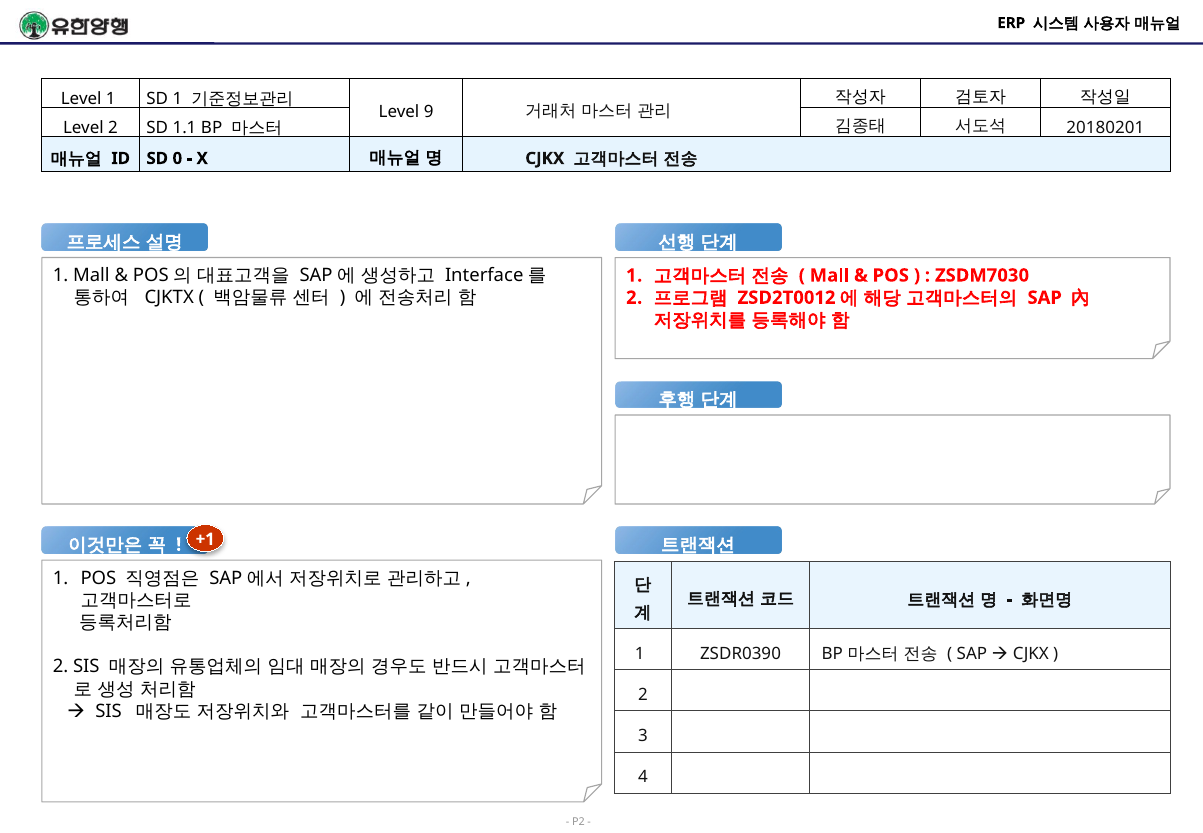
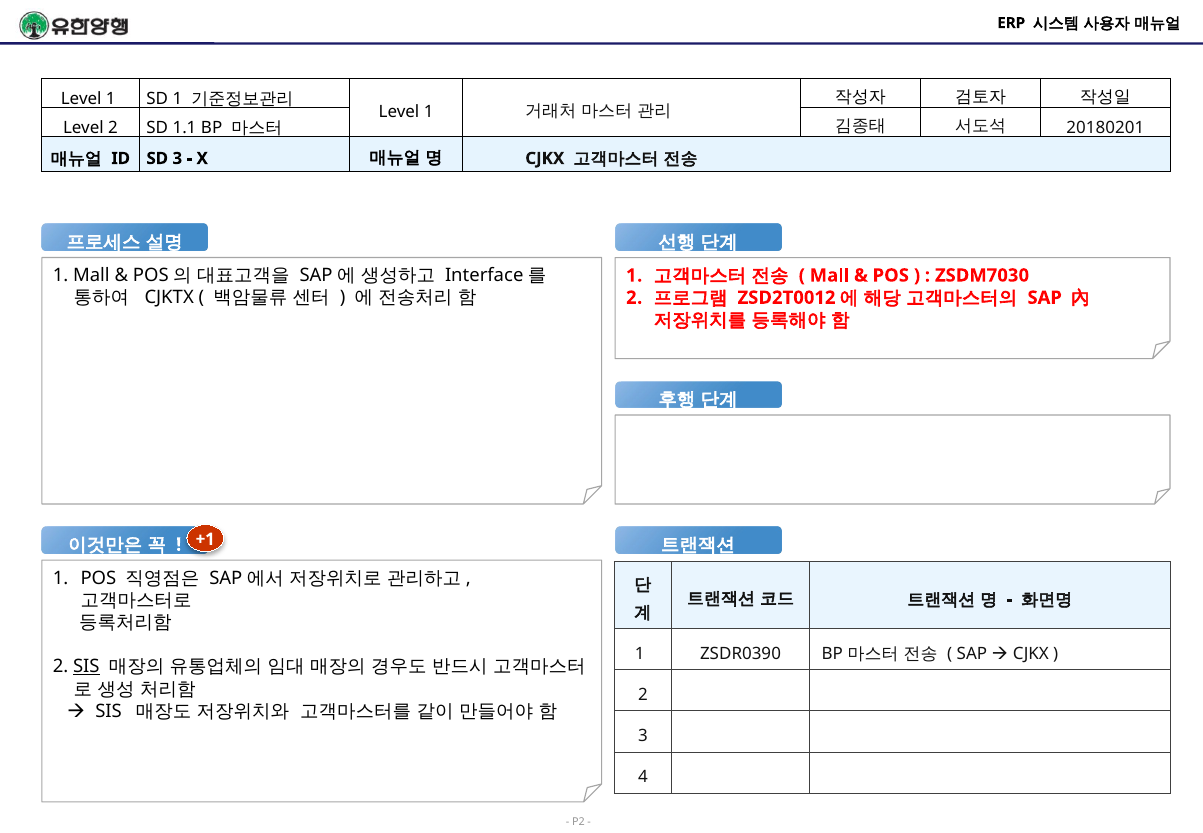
9 at (429, 112): 9 -> 1
SD 0: 0 -> 3
SIS at (86, 667) underline: none -> present
